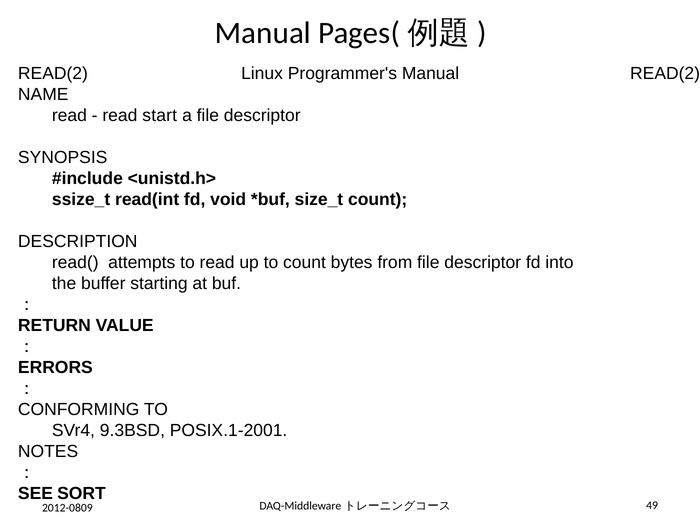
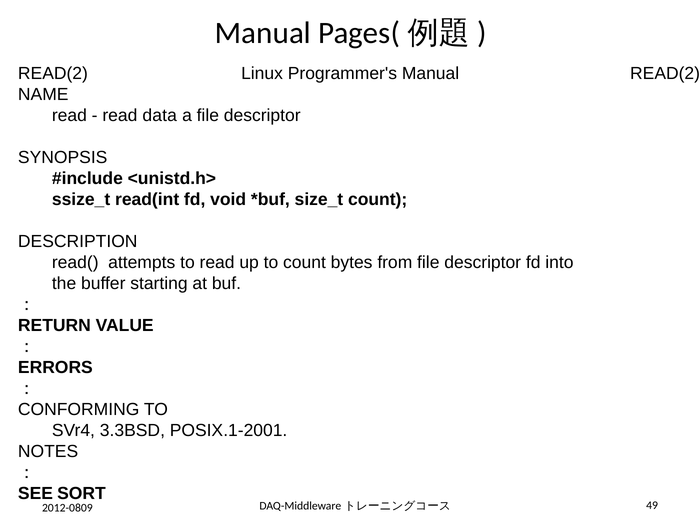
start: start -> data
9.3BSD: 9.3BSD -> 3.3BSD
